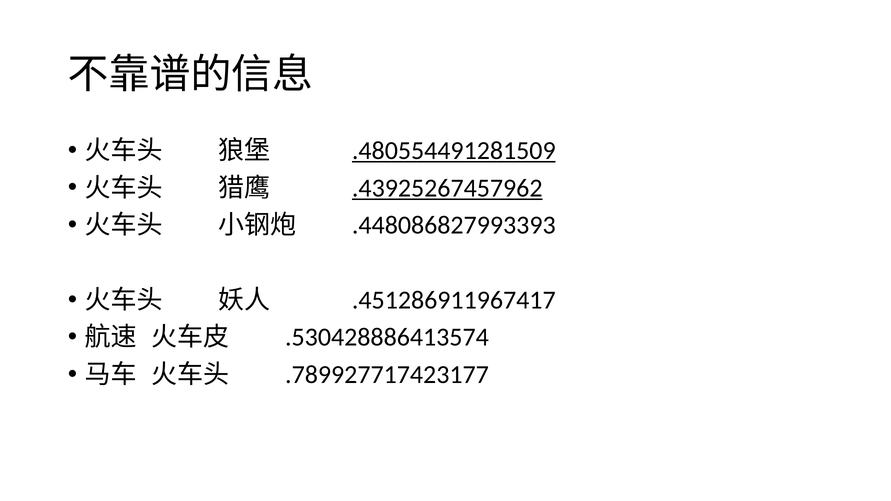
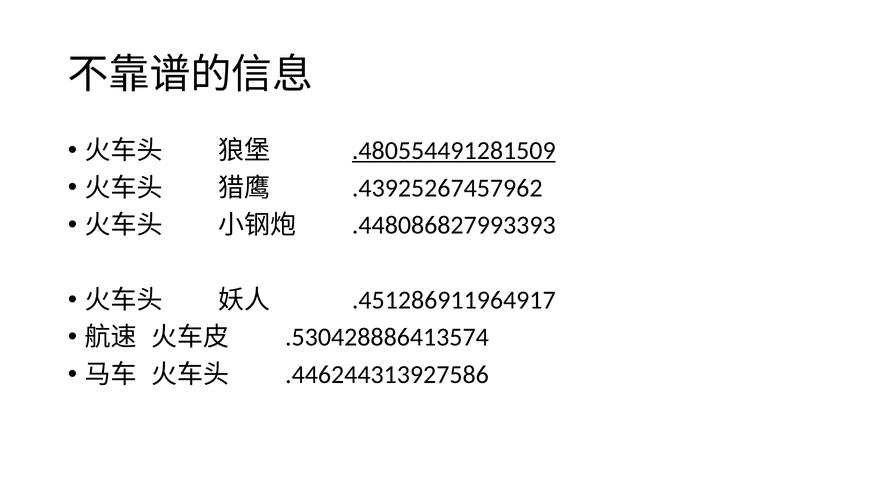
.43925267457962 underline: present -> none
.451286911967417: .451286911967417 -> .451286911964917
.789927717423177: .789927717423177 -> .446244313927586
